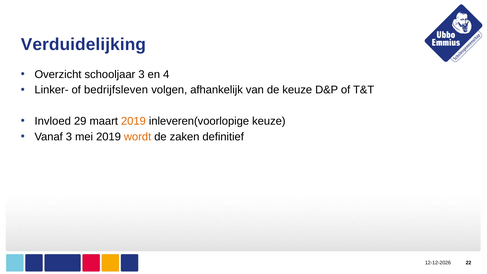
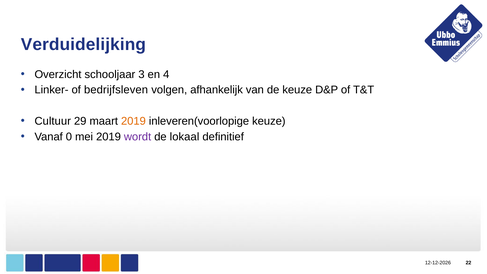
Invloed: Invloed -> Cultuur
Vanaf 3: 3 -> 0
wordt colour: orange -> purple
zaken: zaken -> lokaal
